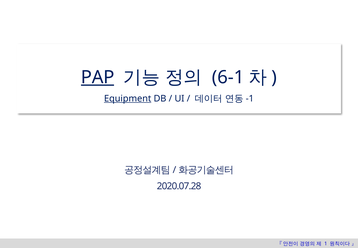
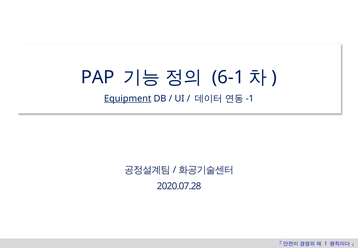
PAP underline: present -> none
